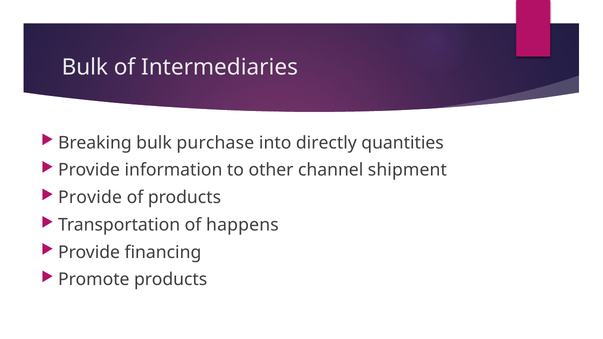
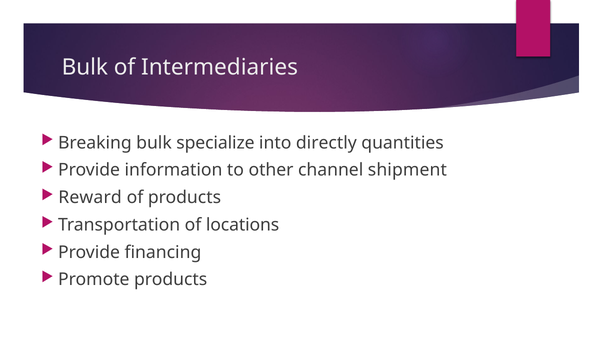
purchase: purchase -> specialize
Provide at (90, 198): Provide -> Reward
happens: happens -> locations
